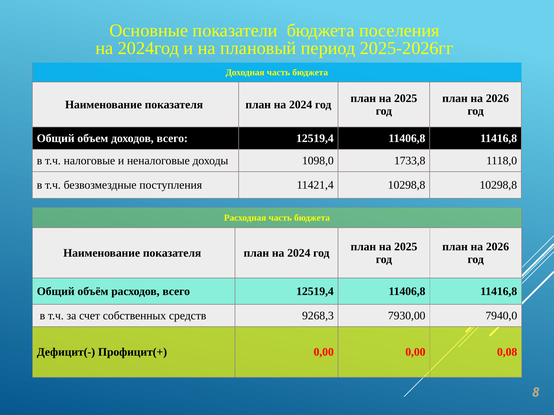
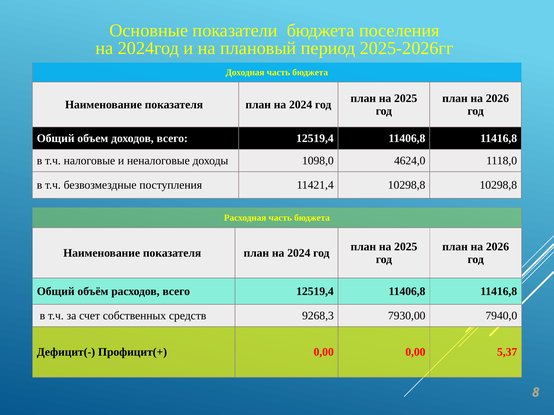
1733,8: 1733,8 -> 4624,0
0,08: 0,08 -> 5,37
